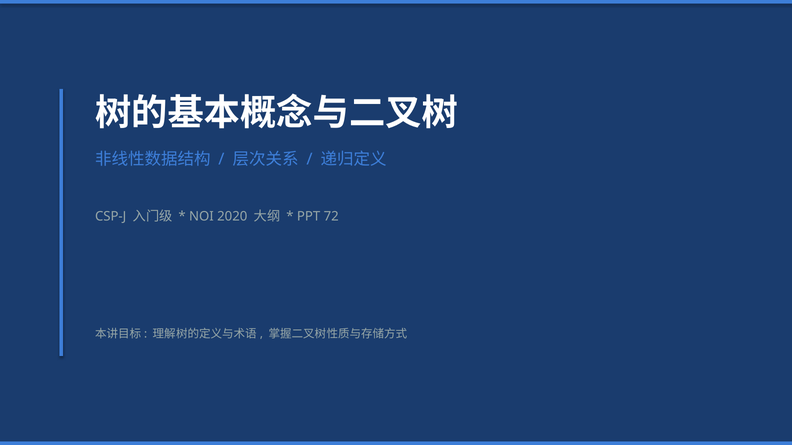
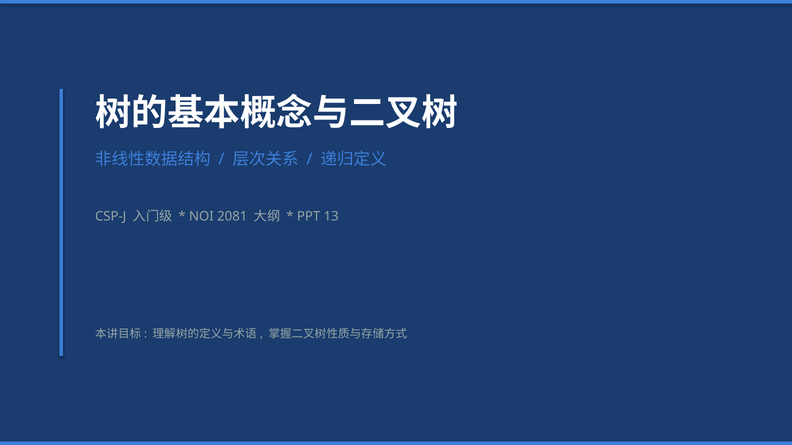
2020: 2020 -> 2081
72: 72 -> 13
